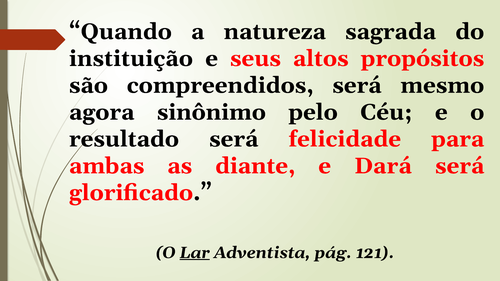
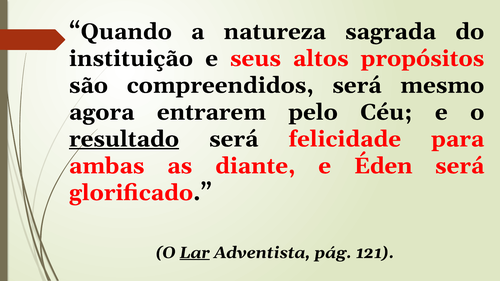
sinônimo: sinônimo -> entrarem
resultado underline: none -> present
Dará: Dará -> Éden
